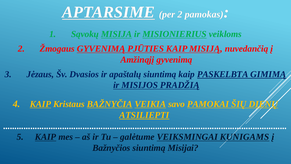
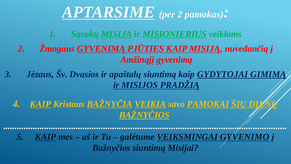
PASKELBTA: PASKELBTA -> GYDYTOJAI
ATSILIEPTI at (144, 115): ATSILIEPTI -> BAŽNYČIOS
KUNIGAMS: KUNIGAMS -> GYVENIMO
